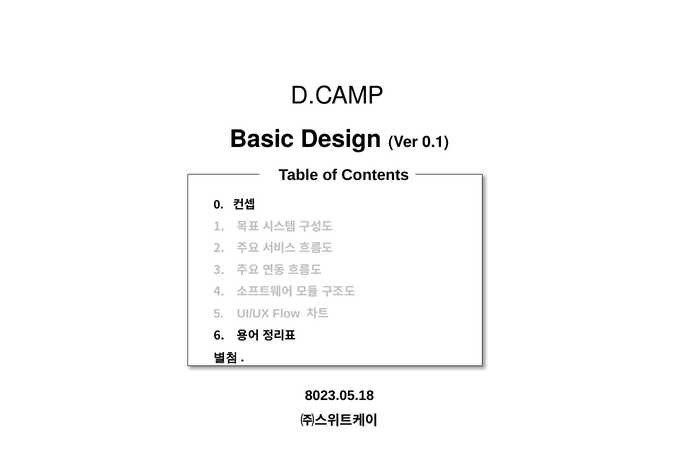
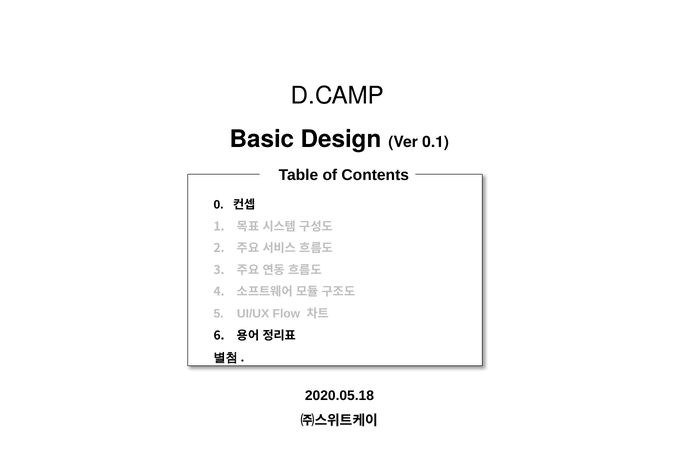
8023.05.18: 8023.05.18 -> 2020.05.18
